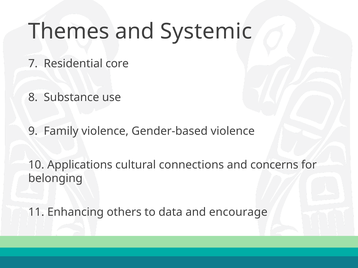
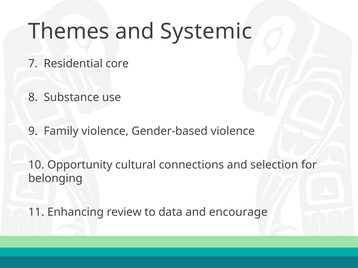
Applications: Applications -> Opportunity
concerns: concerns -> selection
others: others -> review
